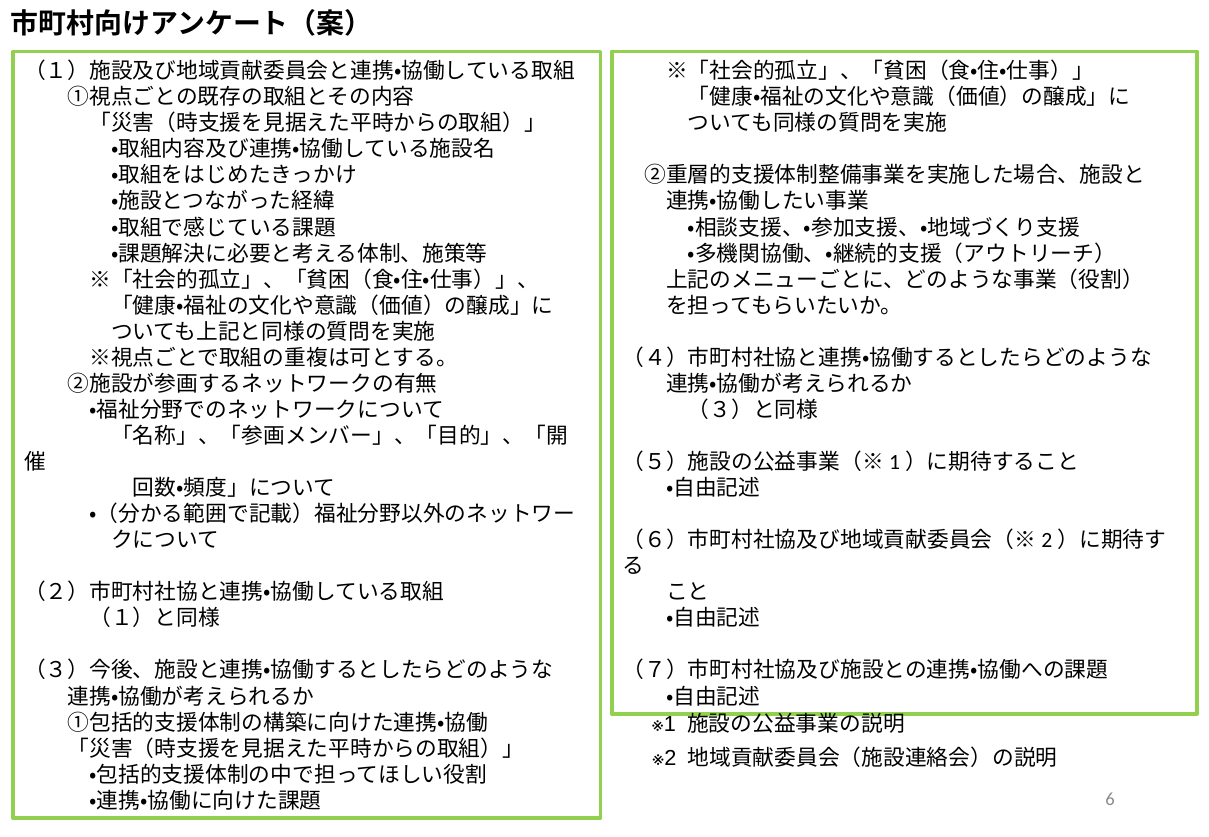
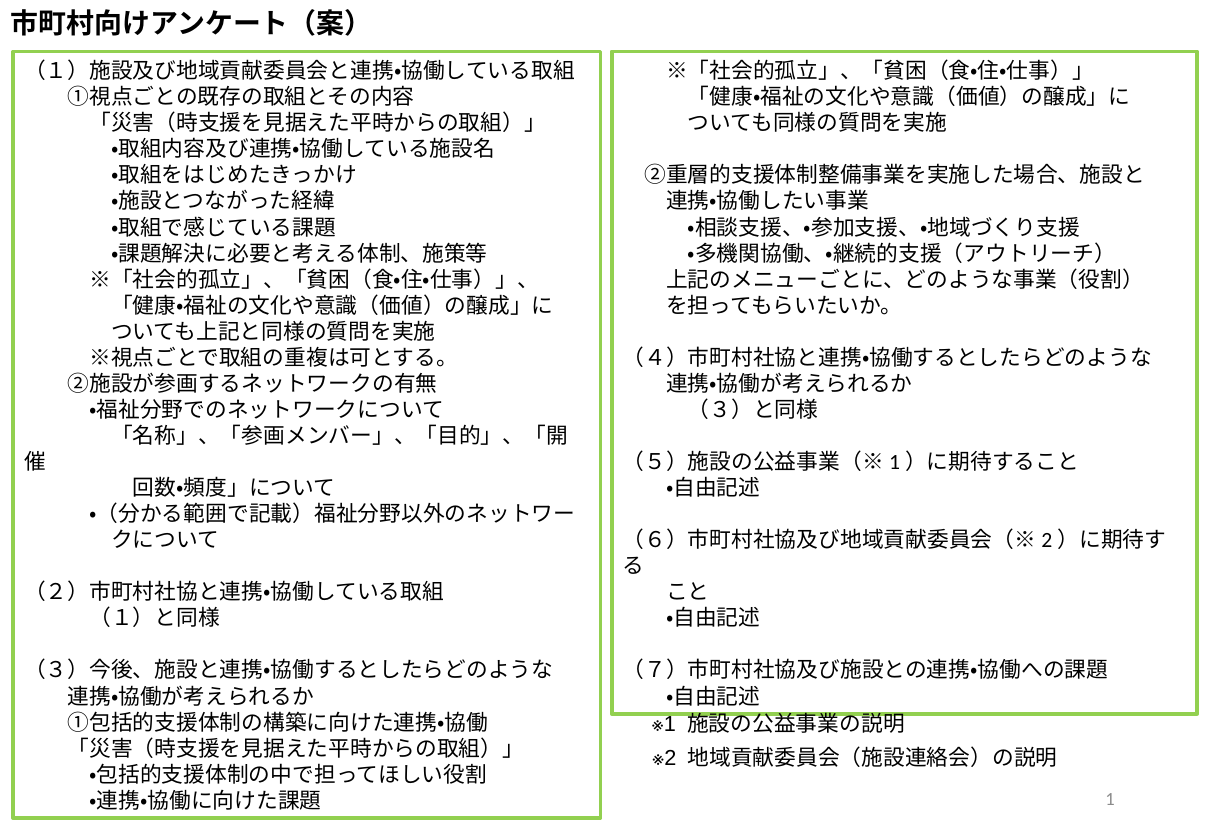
6: 6 -> 1
